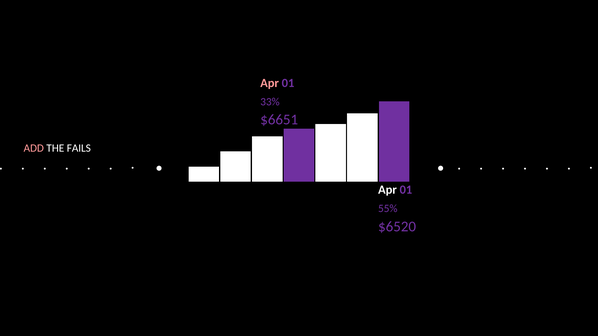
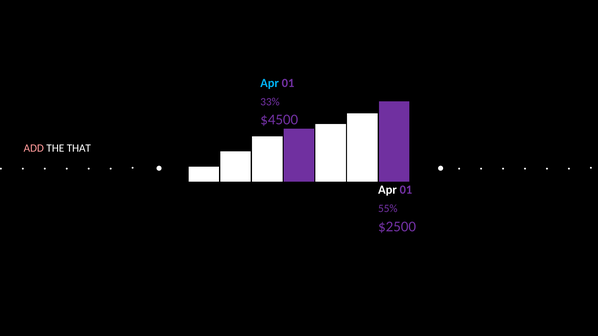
Apr at (270, 83) colour: pink -> light blue
$6651: $6651 -> $4500
FAILS: FAILS -> THAT
$6520: $6520 -> $2500
